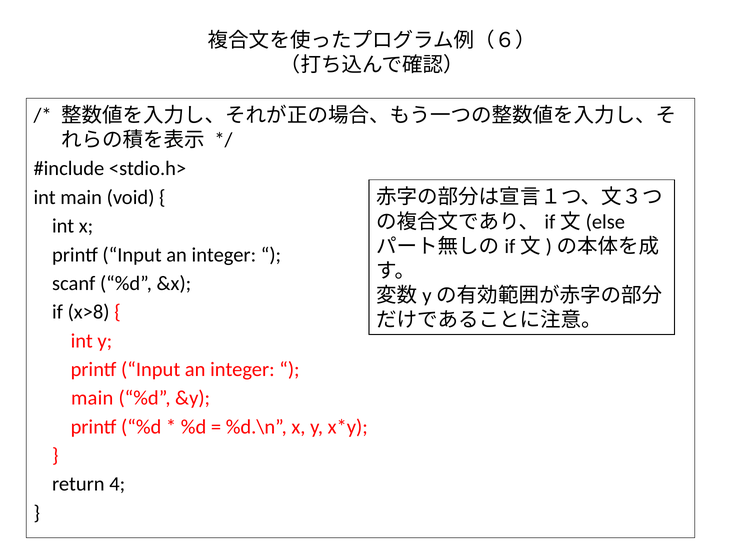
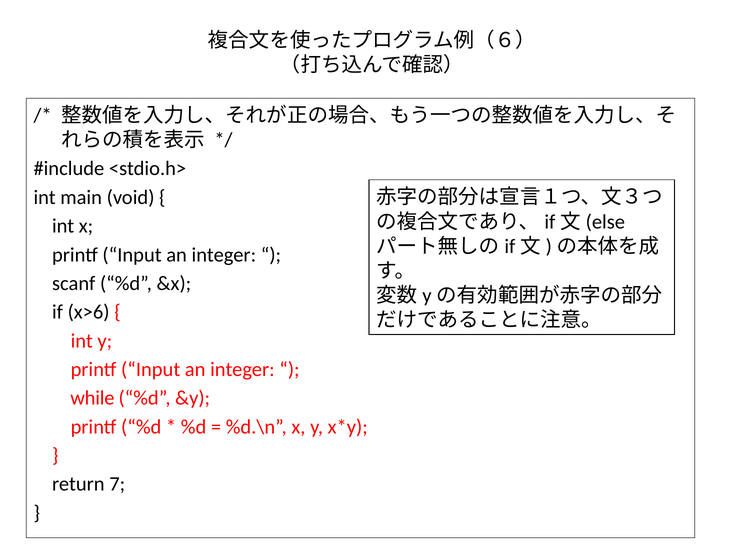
x>8: x>8 -> x>6
main at (92, 399): main -> while
4: 4 -> 7
